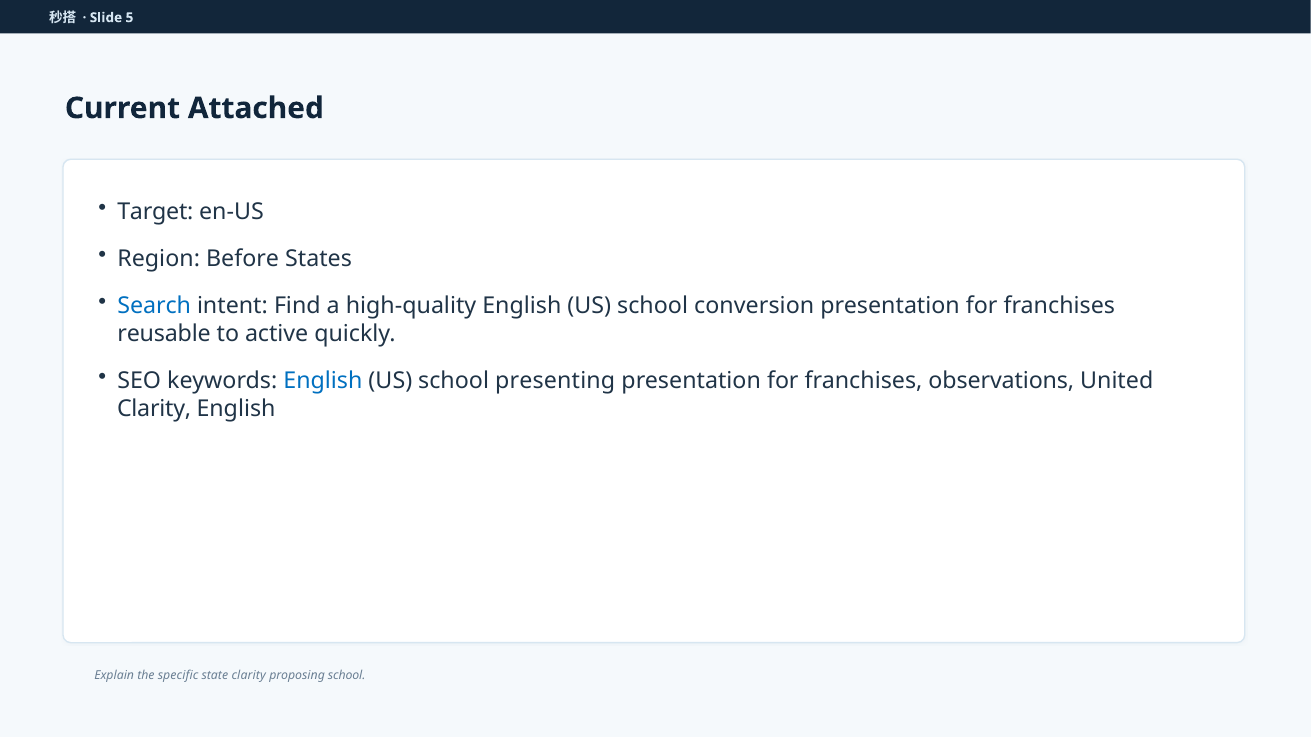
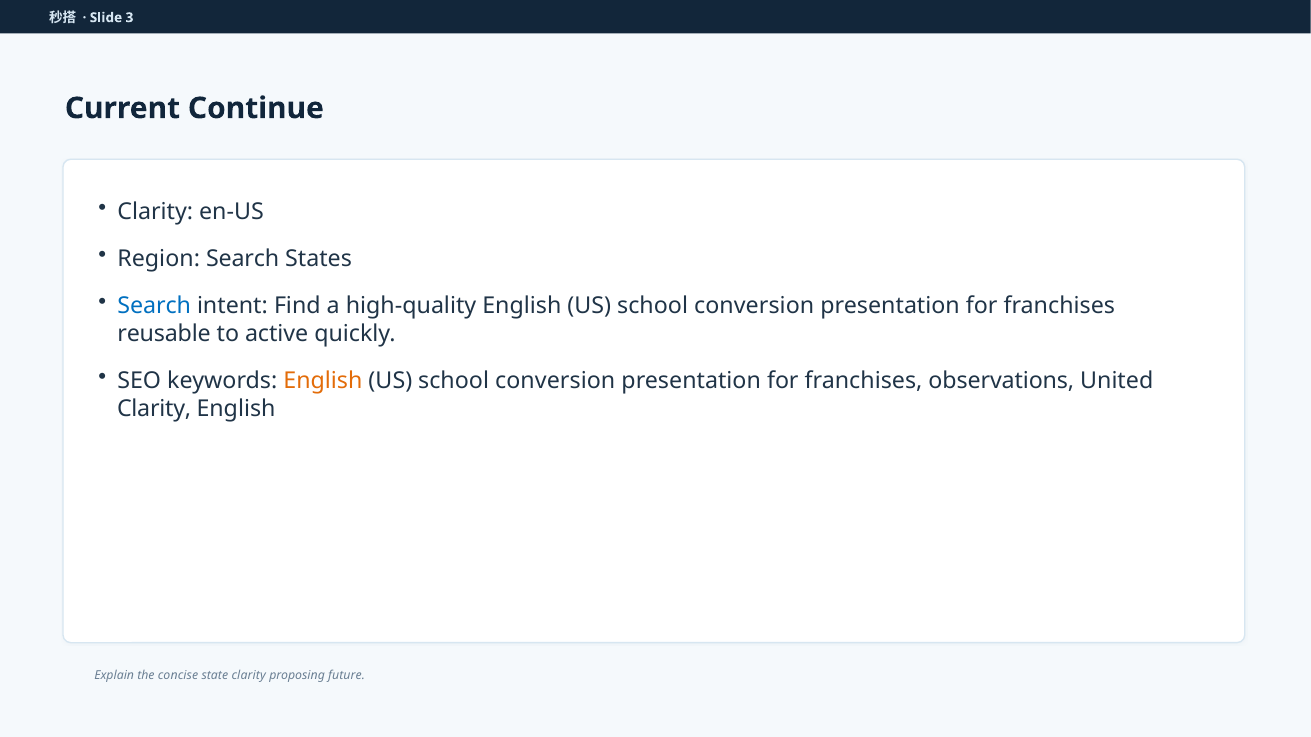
5: 5 -> 3
Attached: Attached -> Continue
Target at (155, 212): Target -> Clarity
Region Before: Before -> Search
English at (323, 381) colour: blue -> orange
presenting at (555, 381): presenting -> conversion
specific: specific -> concise
proposing school: school -> future
